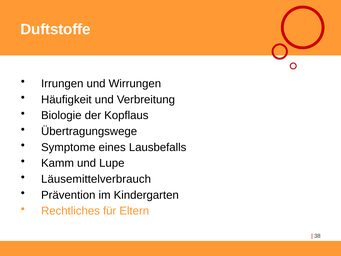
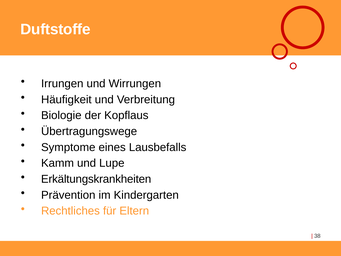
Läusemittelverbrauch: Läusemittelverbrauch -> Erkältungskrankheiten
